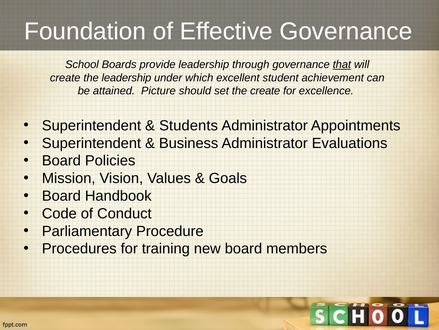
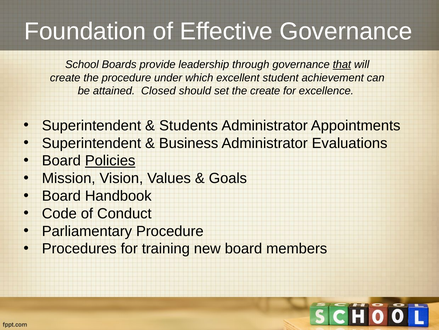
the leadership: leadership -> procedure
Picture: Picture -> Closed
Policies underline: none -> present
